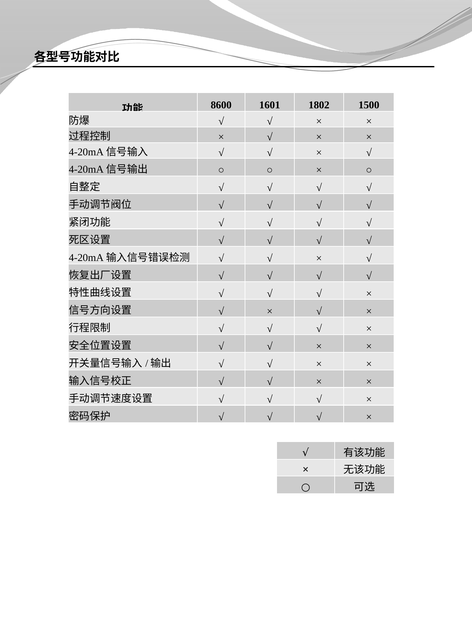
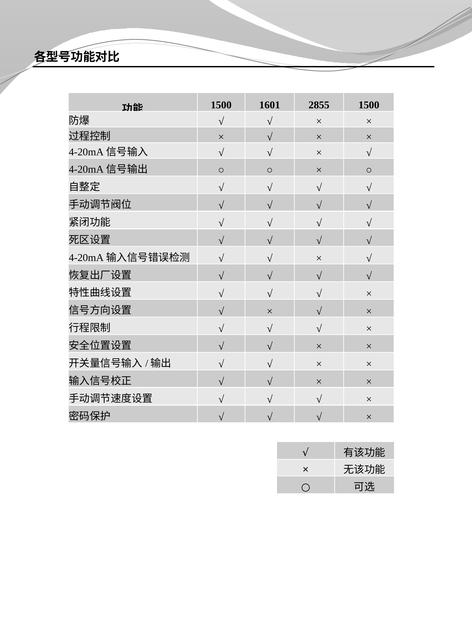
8600 at (221, 105): 8600 -> 1500
1802: 1802 -> 2855
